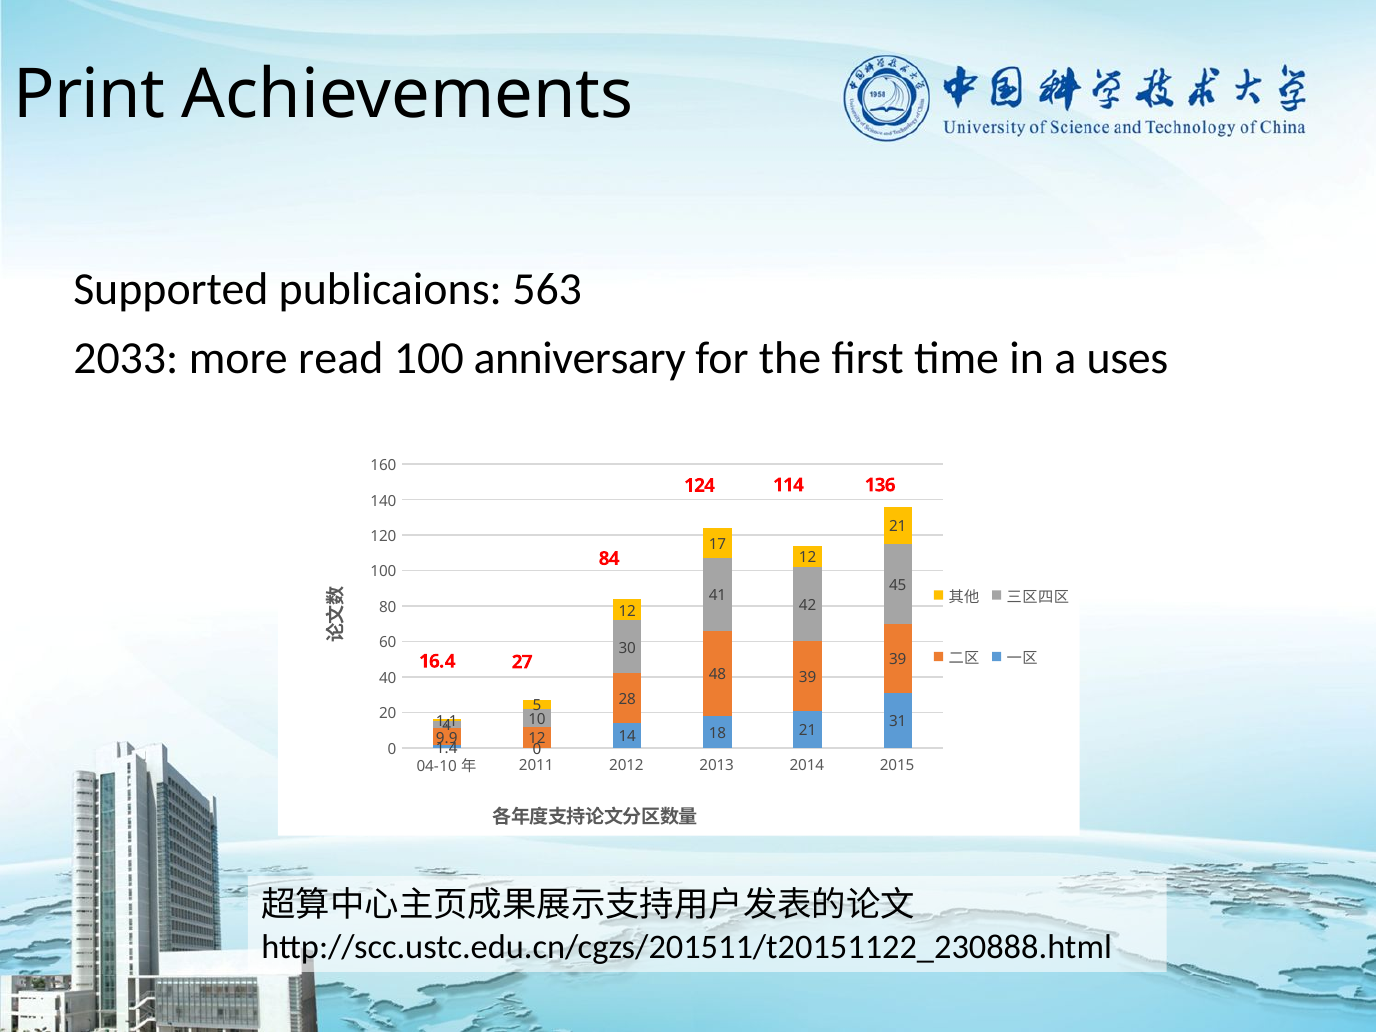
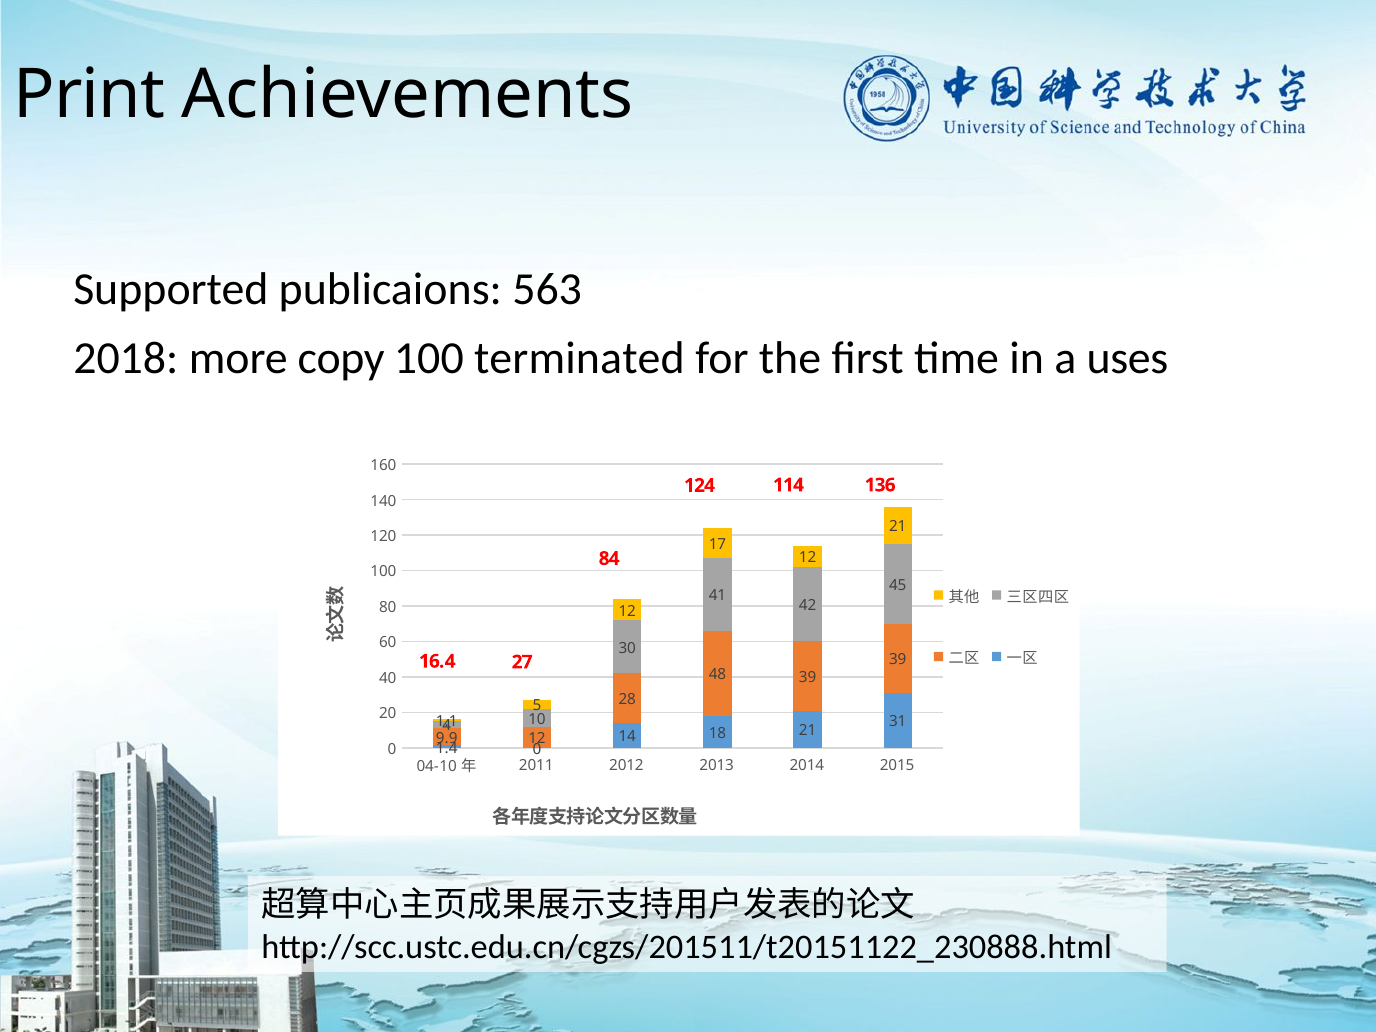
2033: 2033 -> 2018
read: read -> copy
anniversary: anniversary -> terminated
